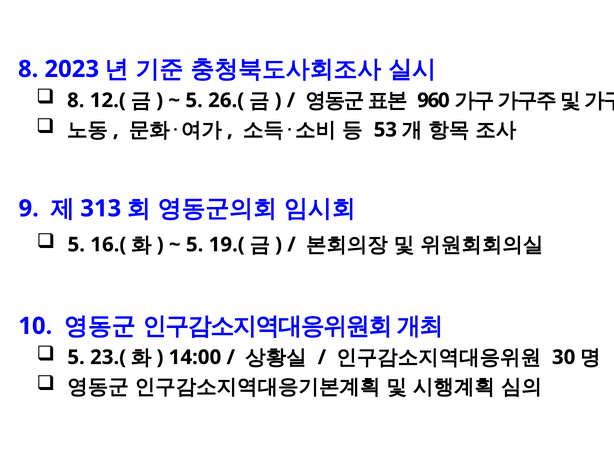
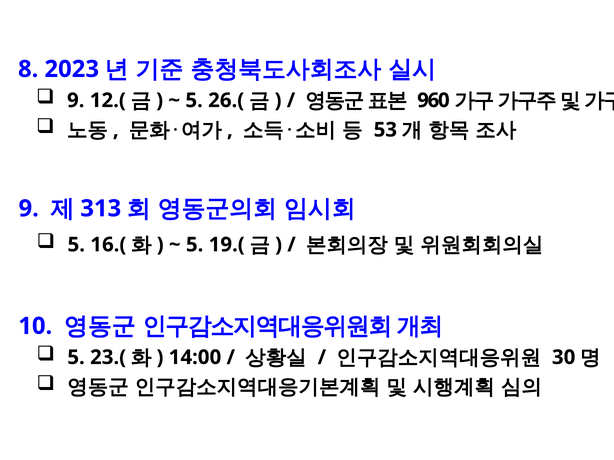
8 at (76, 100): 8 -> 9
